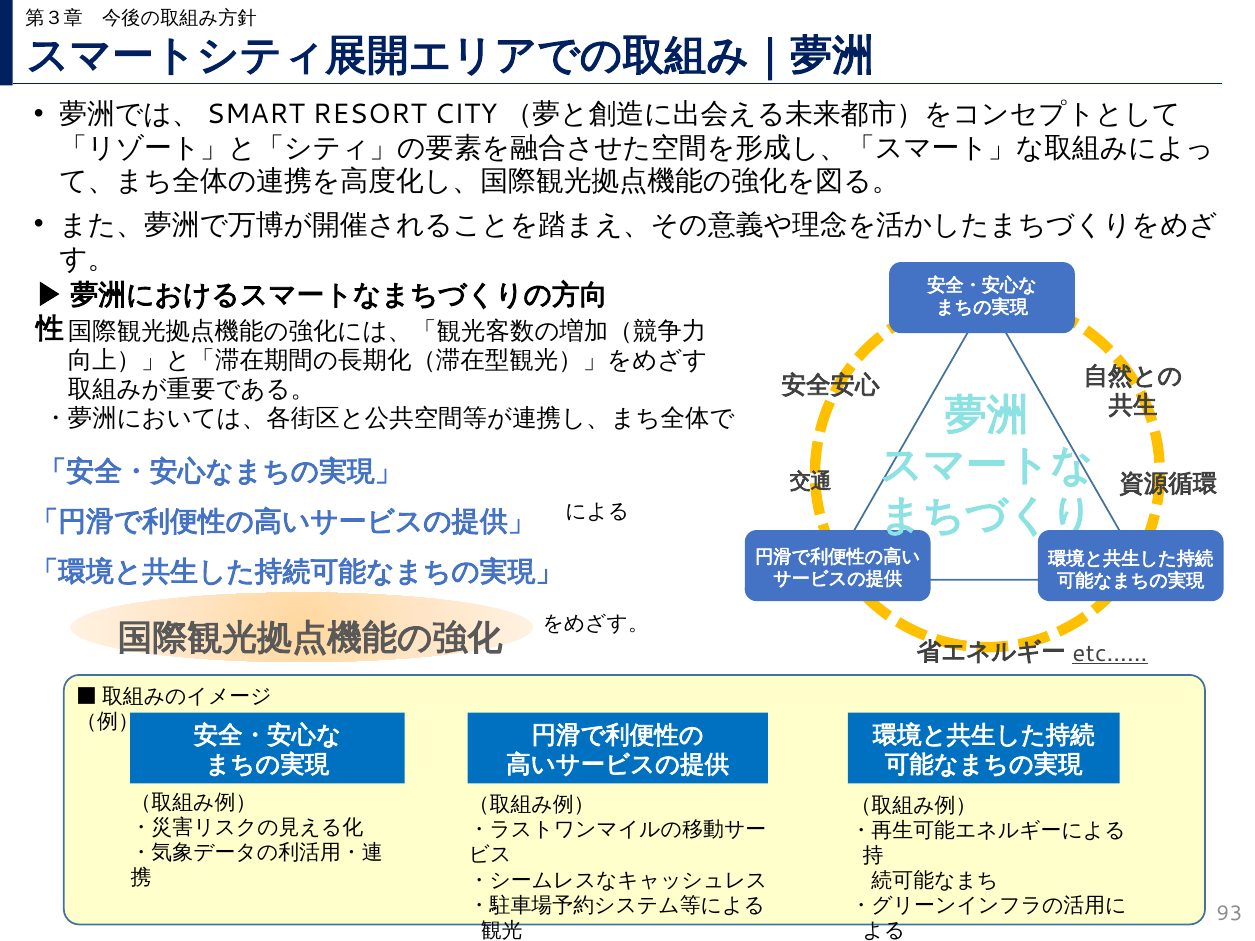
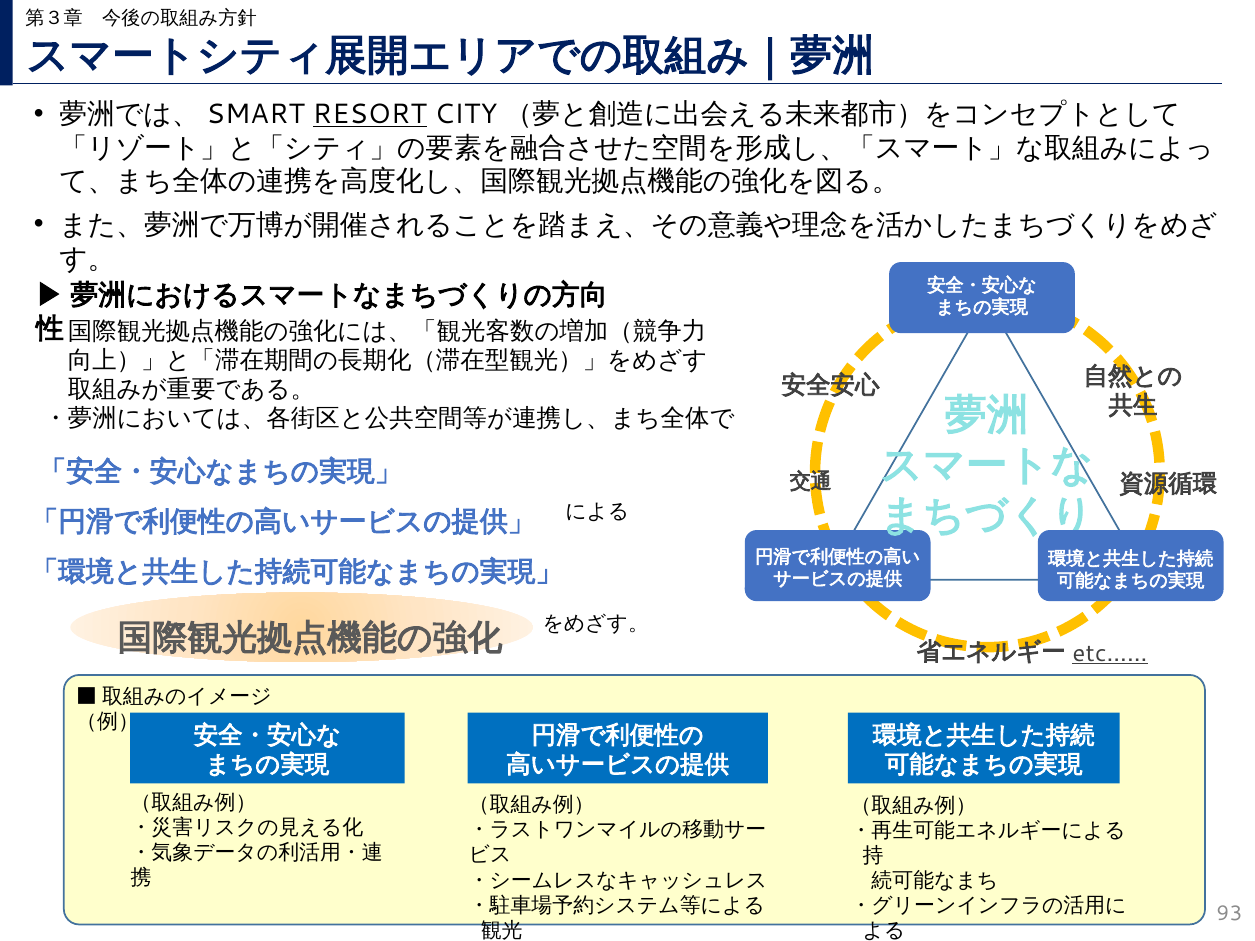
RESORT underline: none -> present
